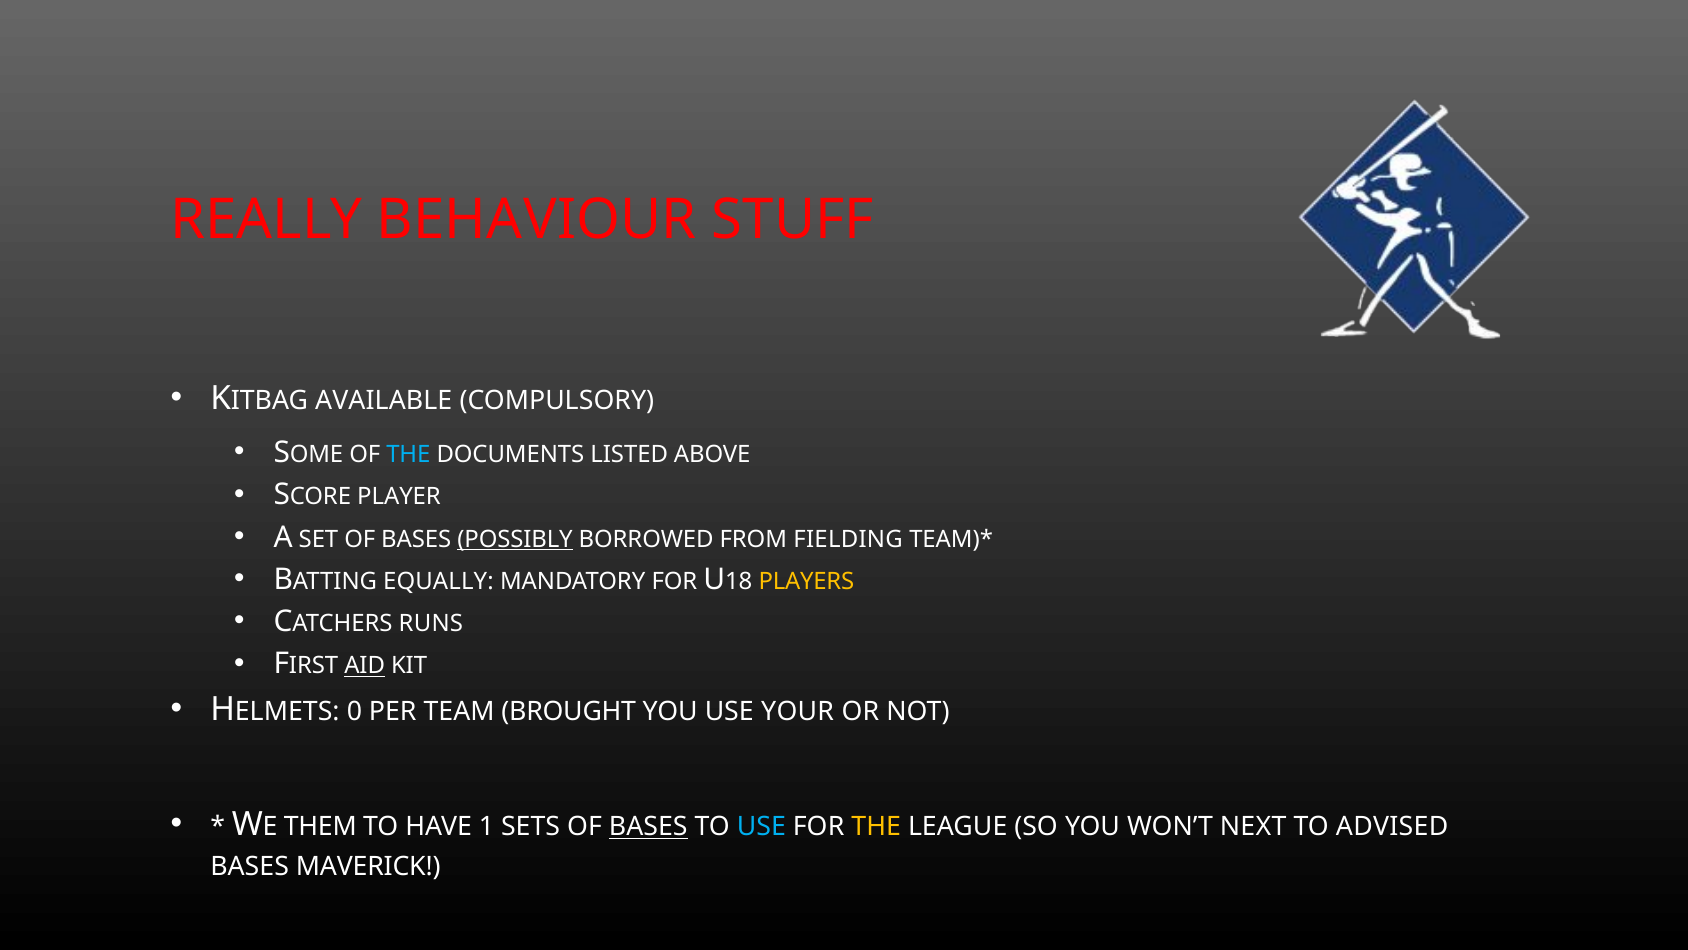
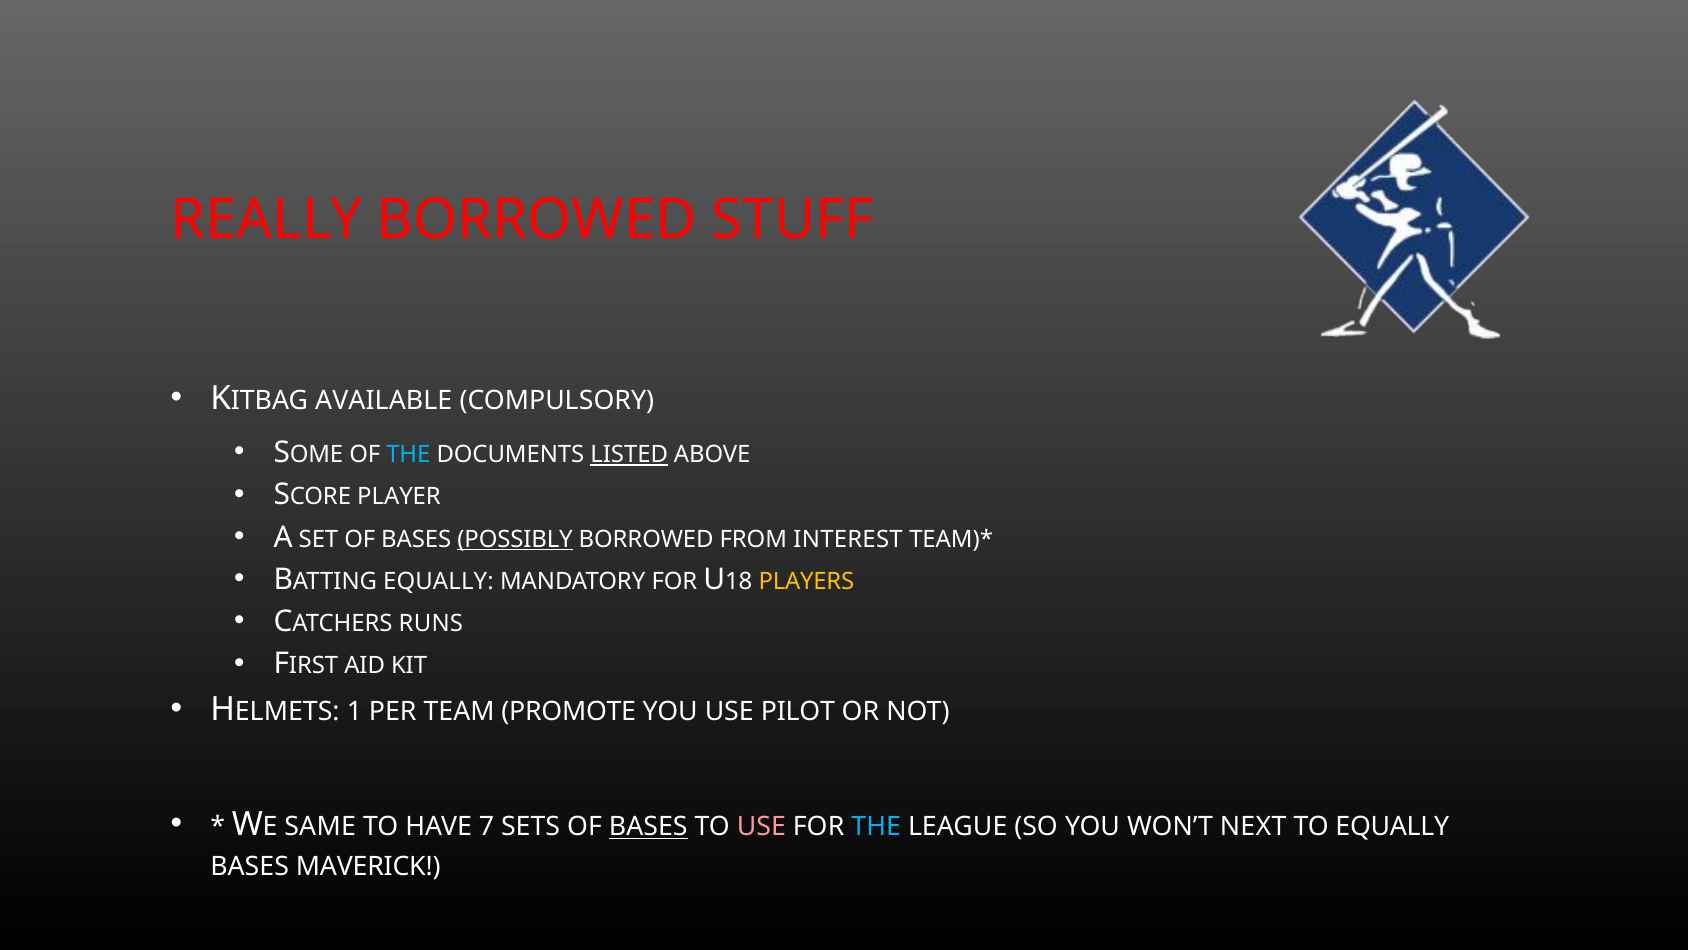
REALLY BEHAVIOUR: BEHAVIOUR -> BORROWED
LISTED underline: none -> present
FIELDING: FIELDING -> INTEREST
AID underline: present -> none
0: 0 -> 1
BROUGHT: BROUGHT -> PROMOTE
YOUR: YOUR -> PILOT
THEM: THEM -> SAME
1: 1 -> 7
USE at (761, 826) colour: light blue -> pink
THE at (876, 826) colour: yellow -> light blue
TO ADVISED: ADVISED -> EQUALLY
